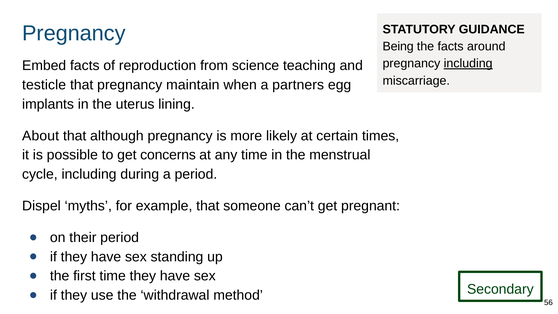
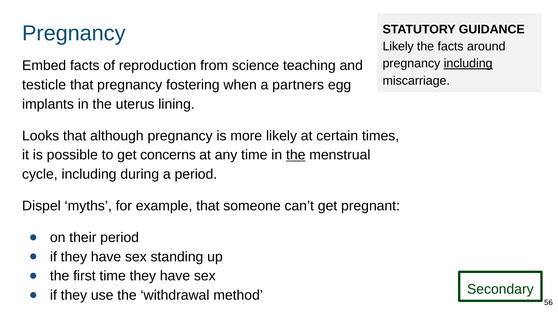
Being at (398, 46): Being -> Likely
maintain: maintain -> fostering
About: About -> Looks
the at (296, 155) underline: none -> present
